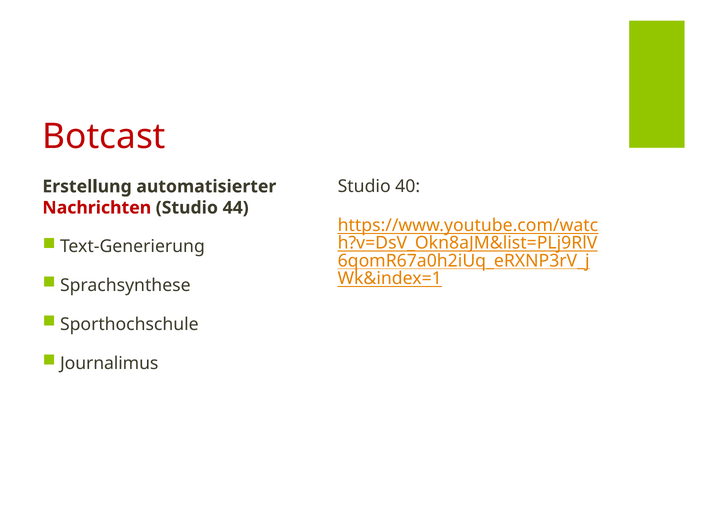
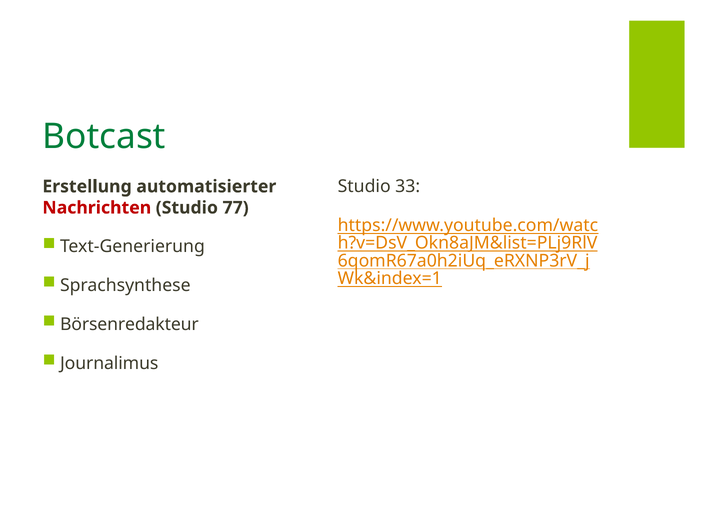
Botcast colour: red -> green
40: 40 -> 33
44: 44 -> 77
Sporthochschule: Sporthochschule -> Börsenredakteur
